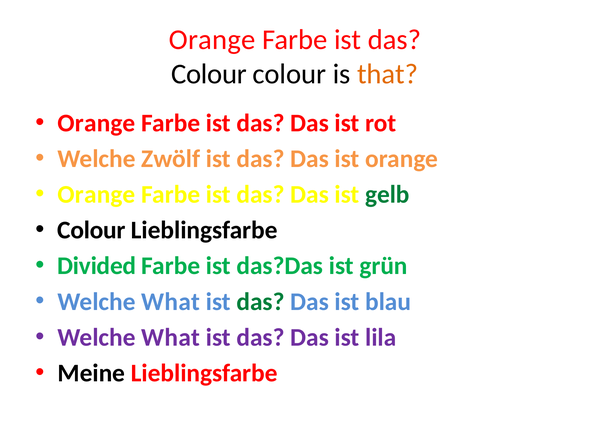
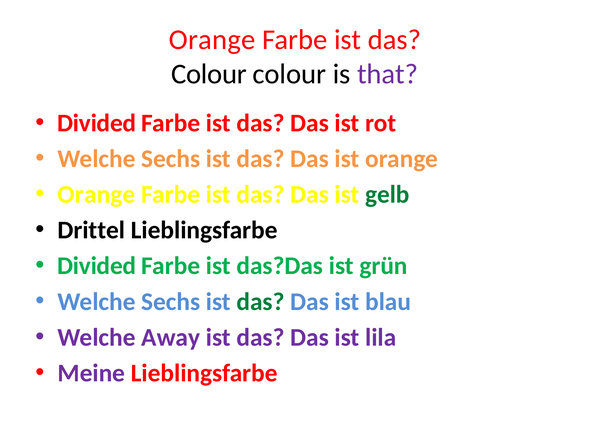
that colour: orange -> purple
Orange at (96, 123): Orange -> Divided
Zwölf at (171, 159): Zwölf -> Sechs
Colour at (91, 230): Colour -> Drittel
What at (171, 302): What -> Sechs
What at (171, 338): What -> Away
Meine colour: black -> purple
